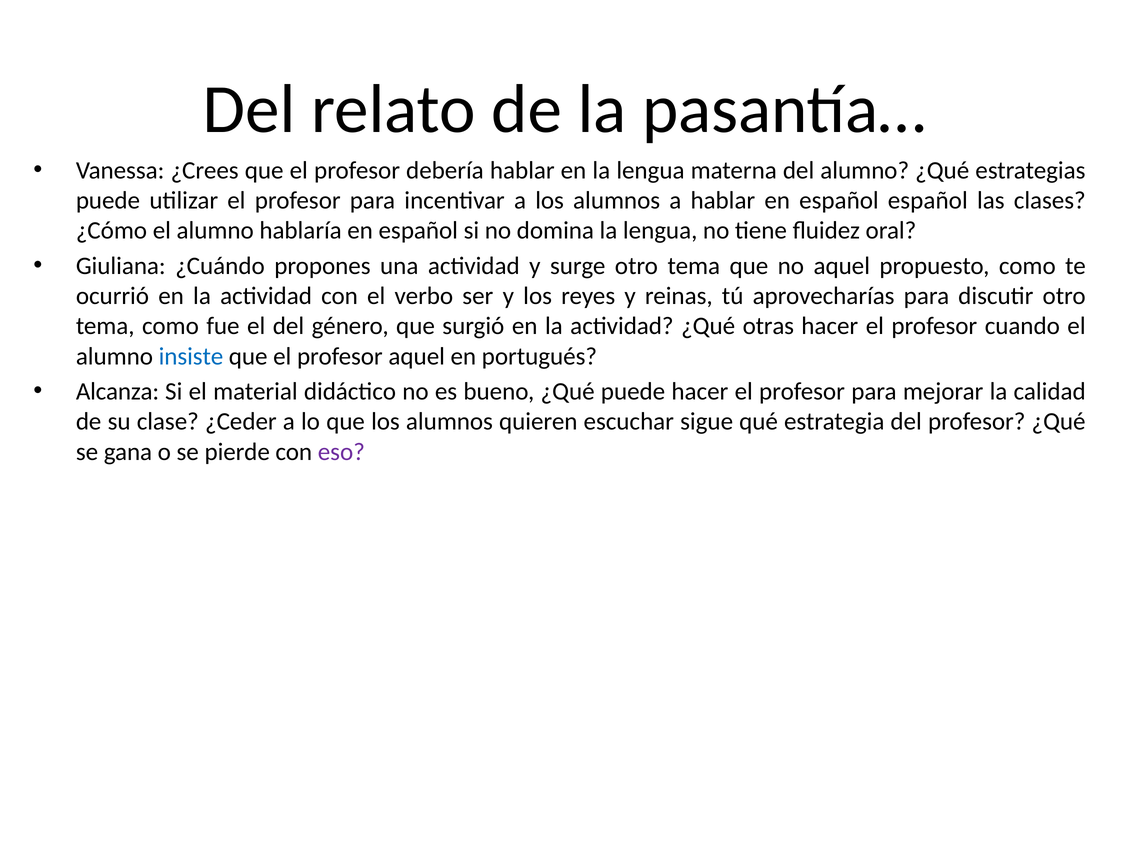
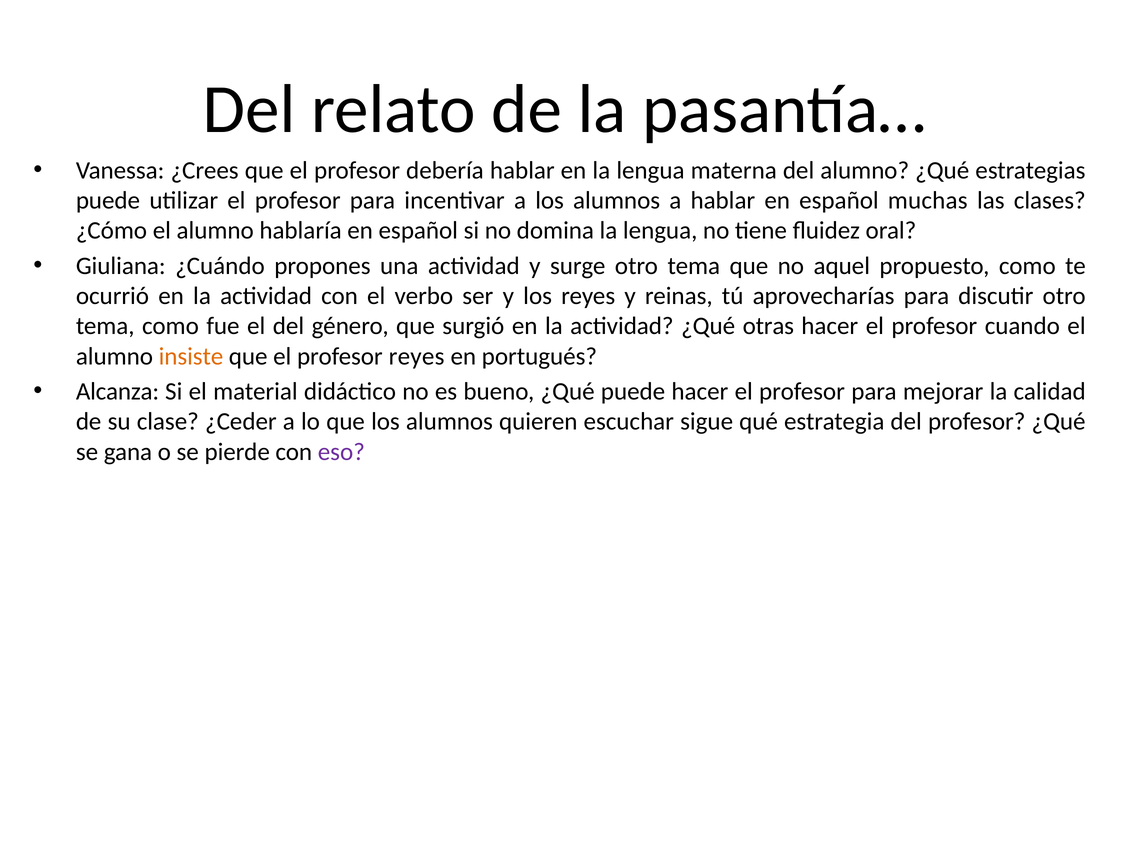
español español: español -> muchas
insiste colour: blue -> orange
profesor aquel: aquel -> reyes
